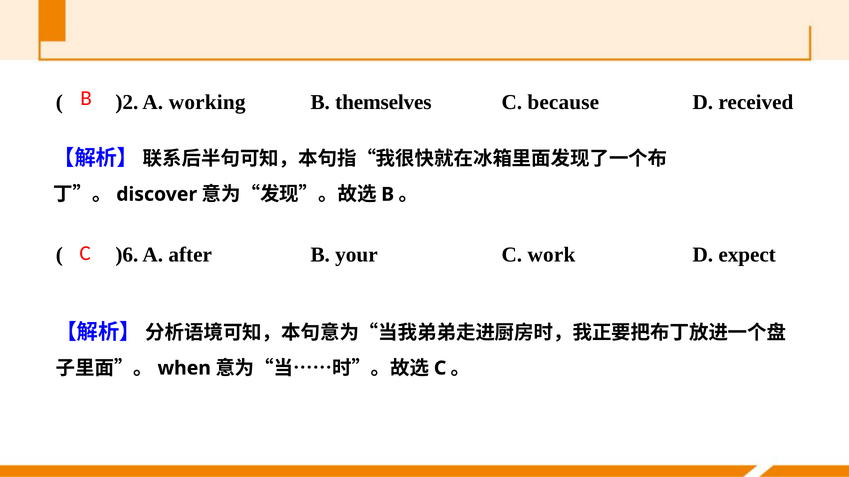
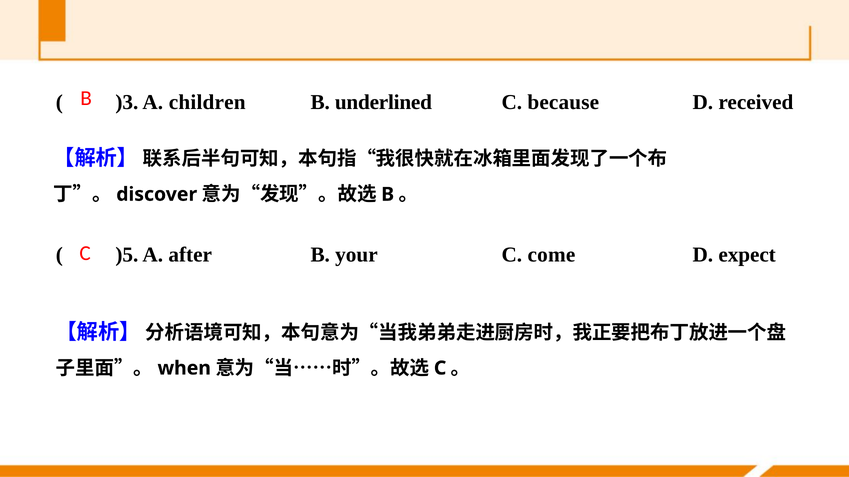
)2: )2 -> )3
working: working -> children
themselves: themselves -> underlined
)6: )6 -> )5
work: work -> come
